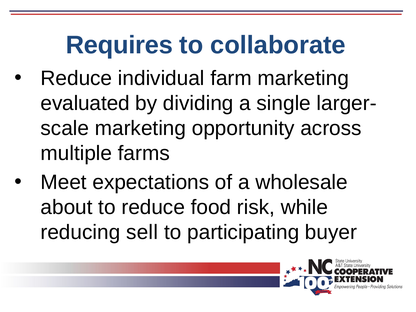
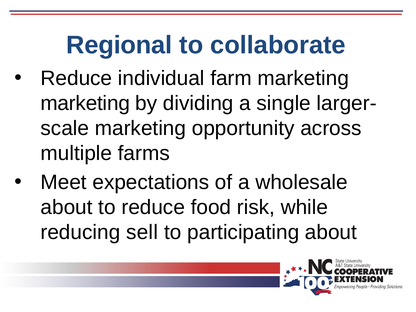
Requires: Requires -> Regional
evaluated at (85, 103): evaluated -> marketing
participating buyer: buyer -> about
